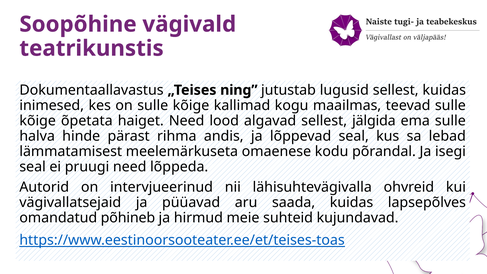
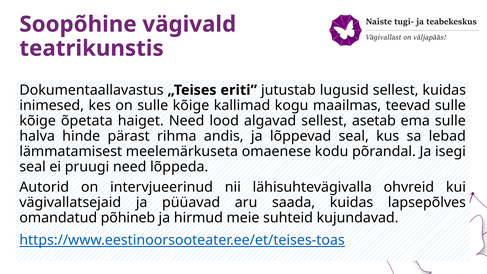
ning: ning -> eriti
jälgida: jälgida -> asetab
